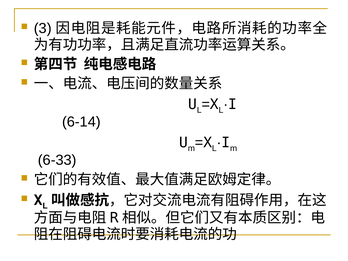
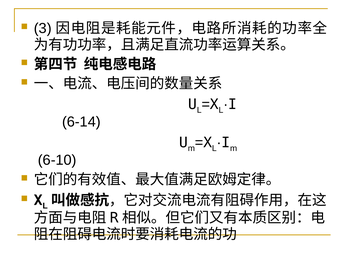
6-33: 6-33 -> 6-10
